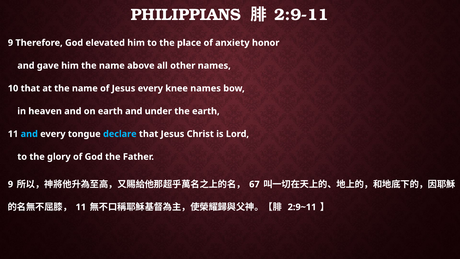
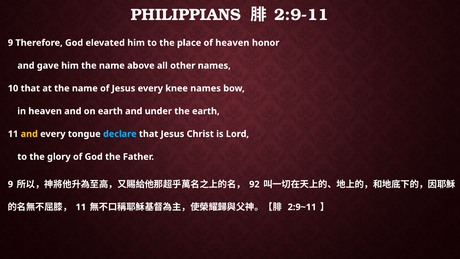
of anxiety: anxiety -> heaven
and at (29, 134) colour: light blue -> yellow
67: 67 -> 92
